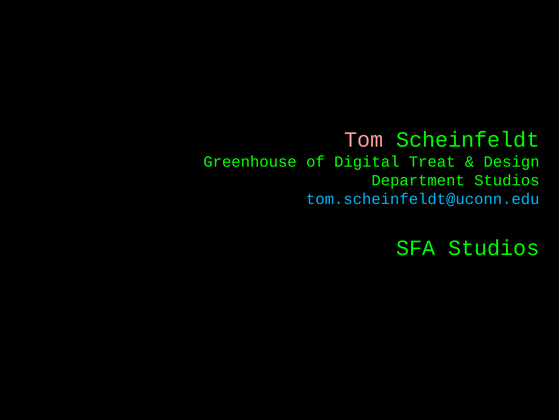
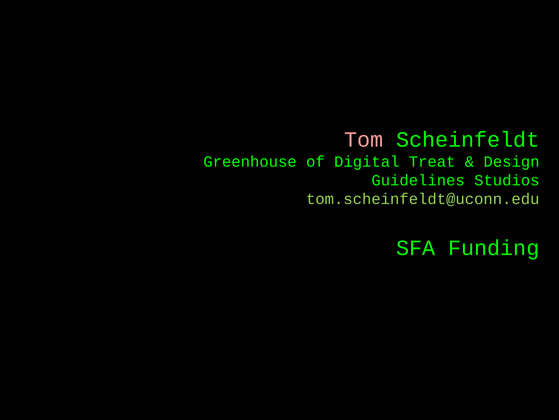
Department: Department -> Guidelines
tom.scheinfeldt@uconn.edu colour: light blue -> light green
SFA Studios: Studios -> Funding
